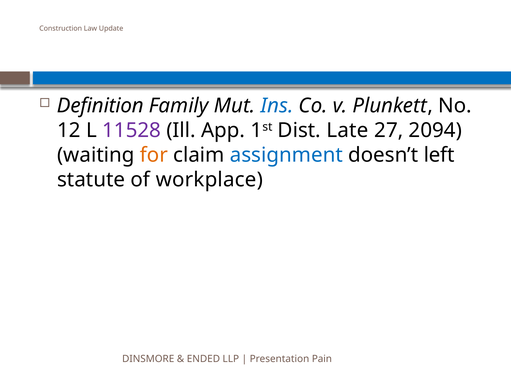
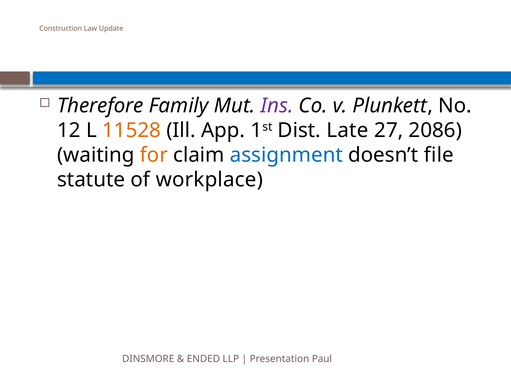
Definition: Definition -> Therefore
Ins colour: blue -> purple
11528 colour: purple -> orange
2094: 2094 -> 2086
left: left -> file
Pain: Pain -> Paul
